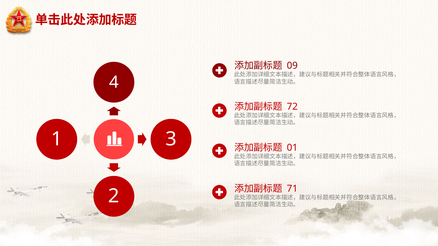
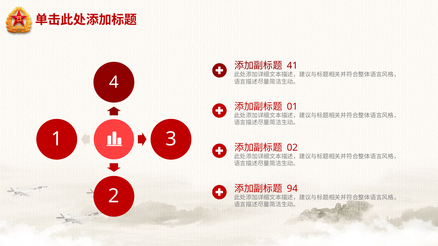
09: 09 -> 41
72: 72 -> 01
01: 01 -> 02
71: 71 -> 94
